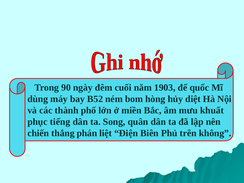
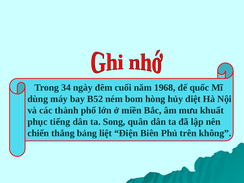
90: 90 -> 34
1903: 1903 -> 1968
phán: phán -> bảng
